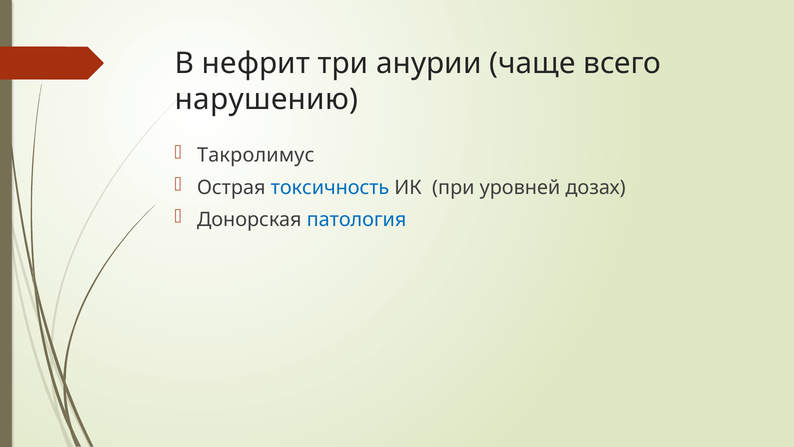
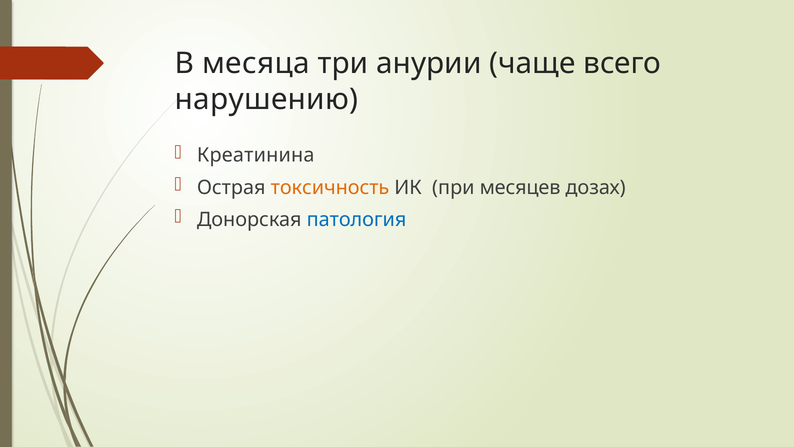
нефрит: нефрит -> месяца
Такролимус: Такролимус -> Креатинина
токсичность colour: blue -> orange
уровней: уровней -> месяцев
